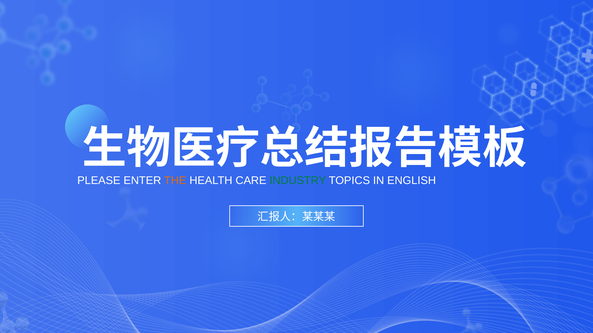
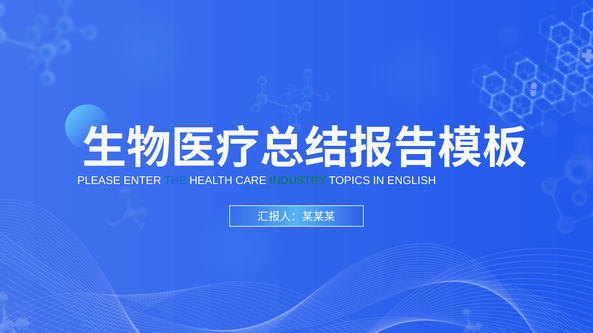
THE colour: orange -> blue
